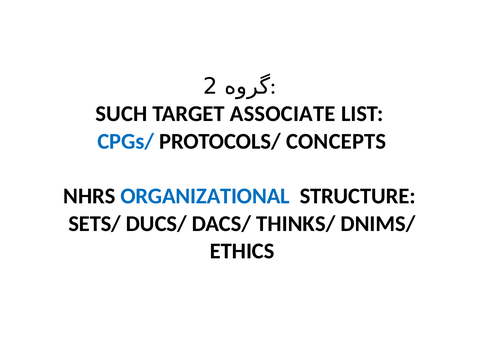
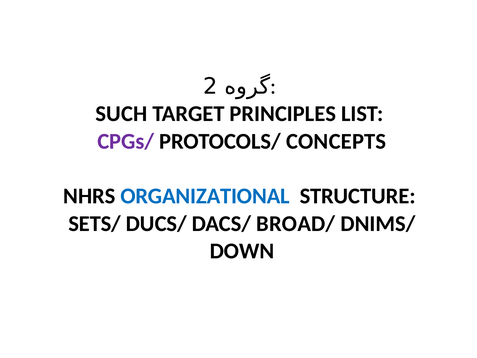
ASSOCIATE: ASSOCIATE -> PRINCIPLES
CPGs/ colour: blue -> purple
THINKS/: THINKS/ -> BROAD/
ETHICS: ETHICS -> DOWN
